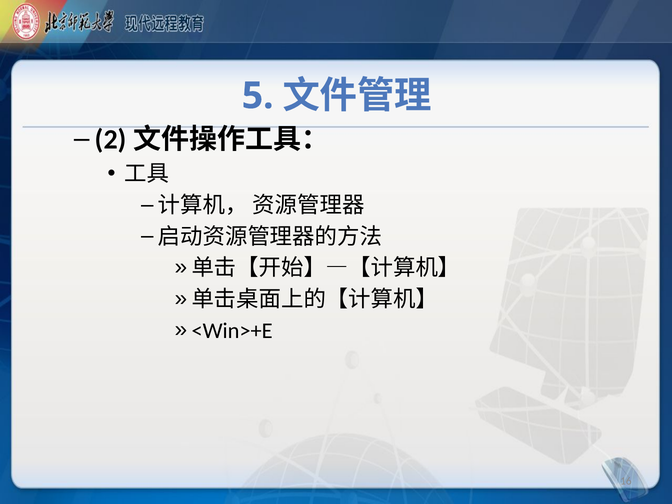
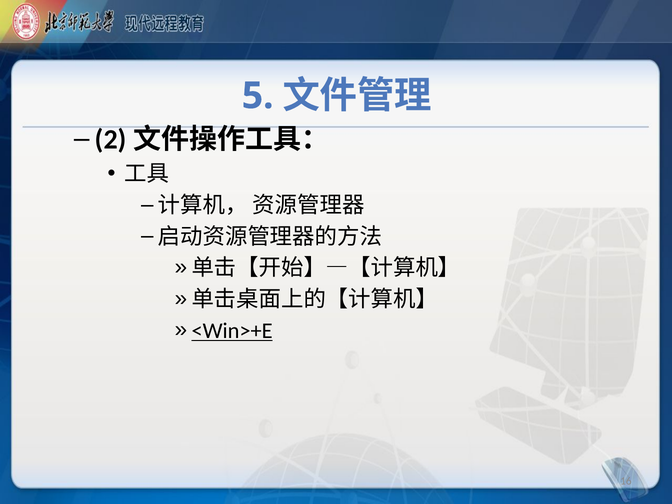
<Win>+E underline: none -> present
